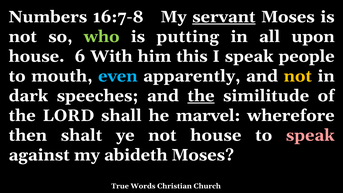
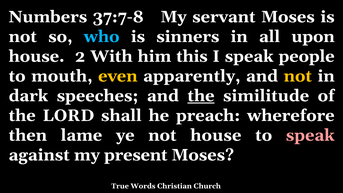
16:7-8: 16:7-8 -> 37:7-8
servant underline: present -> none
who colour: light green -> light blue
putting: putting -> sinners
6: 6 -> 2
even colour: light blue -> yellow
marvel: marvel -> preach
shalt: shalt -> lame
abideth: abideth -> present
